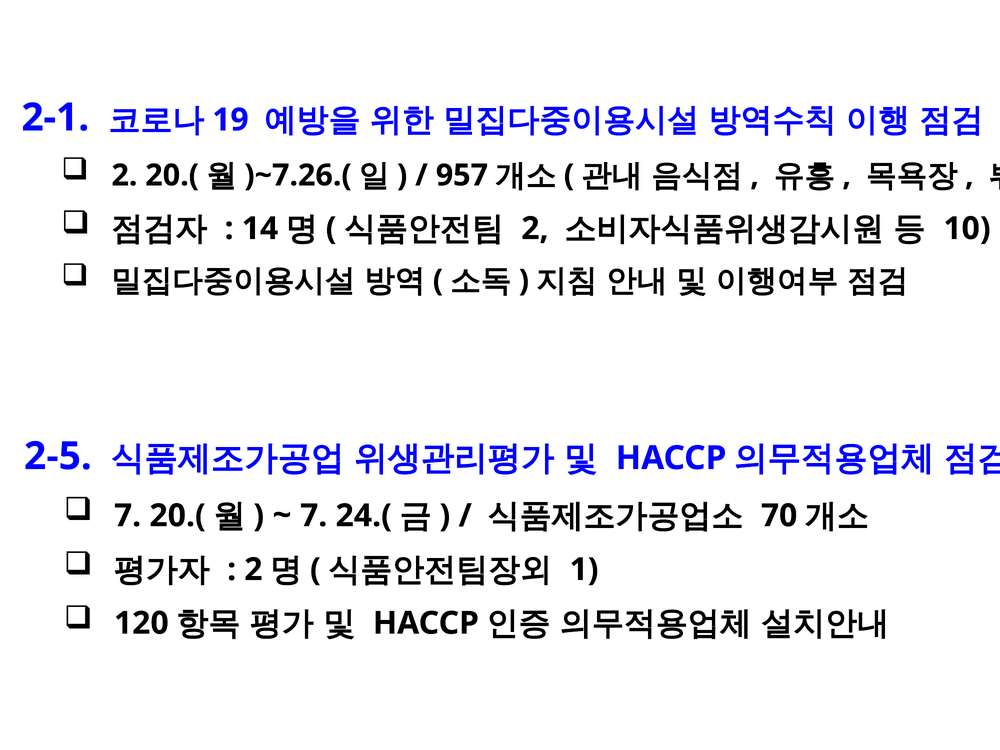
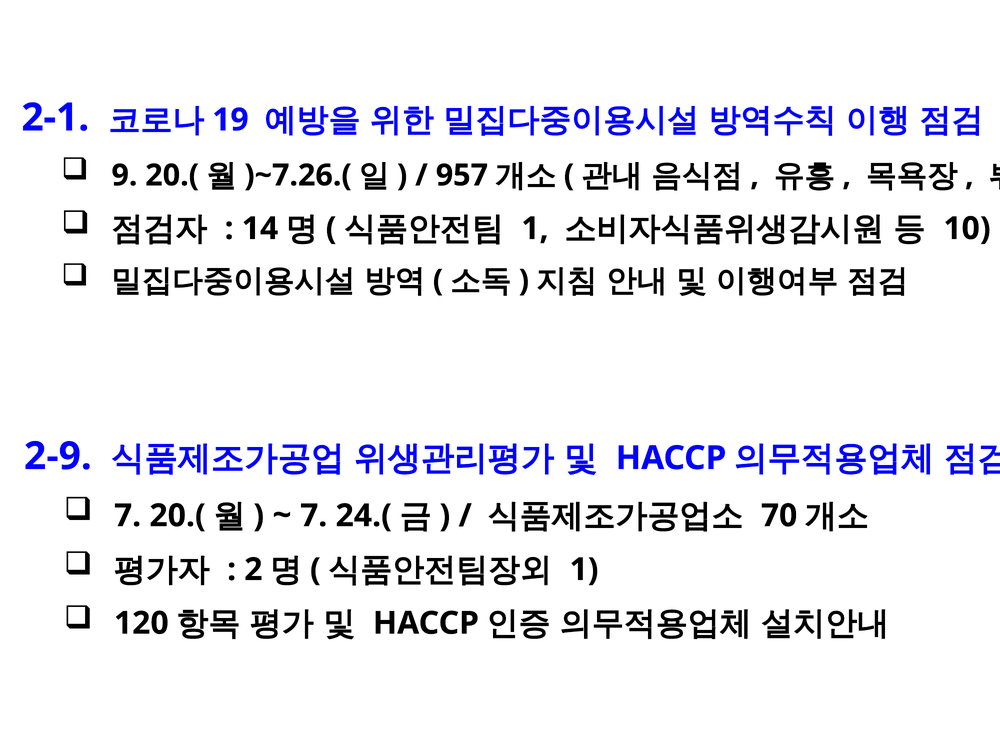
2 at (124, 175): 2 -> 9
2 at (535, 229): 2 -> 1
2-5: 2-5 -> 2-9
